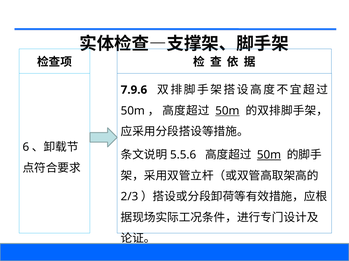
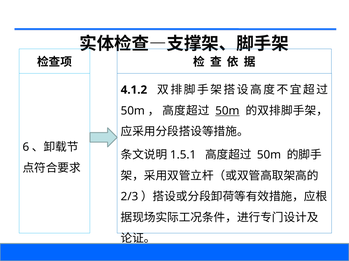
7.9.6: 7.9.6 -> 4.1.2
5.5.6: 5.5.6 -> 1.5.1
50m at (269, 155) underline: present -> none
